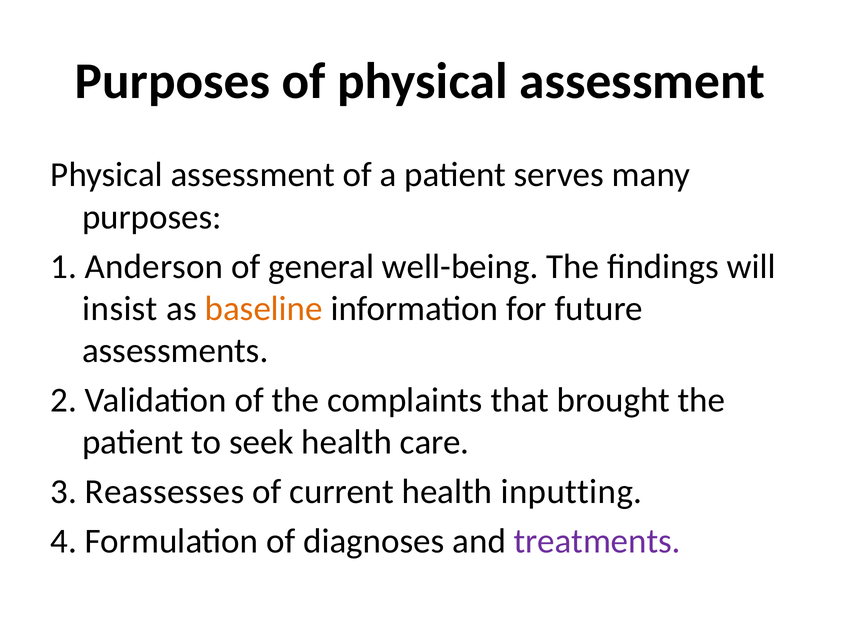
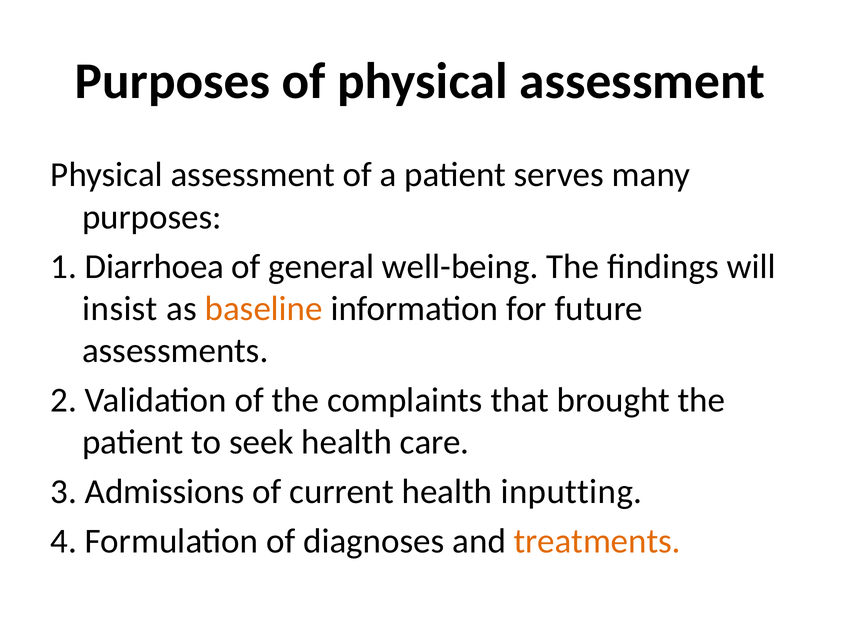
Anderson: Anderson -> Diarrhoea
Reassesses: Reassesses -> Admissions
treatments colour: purple -> orange
